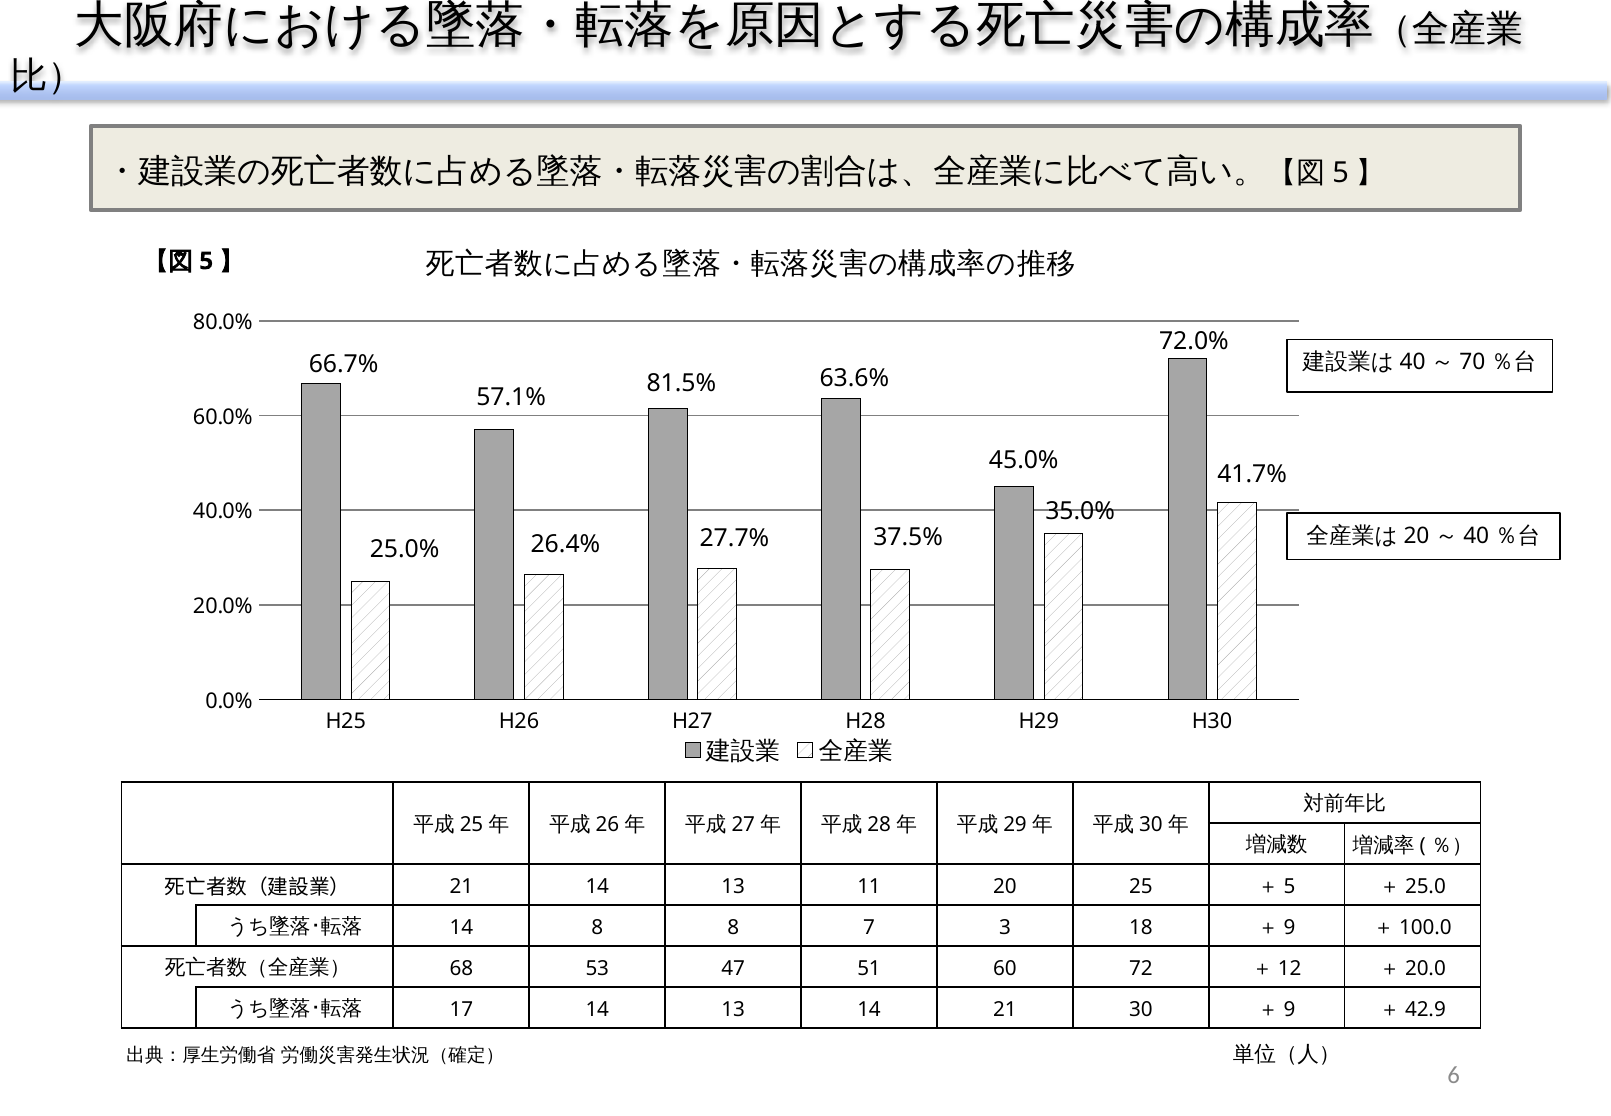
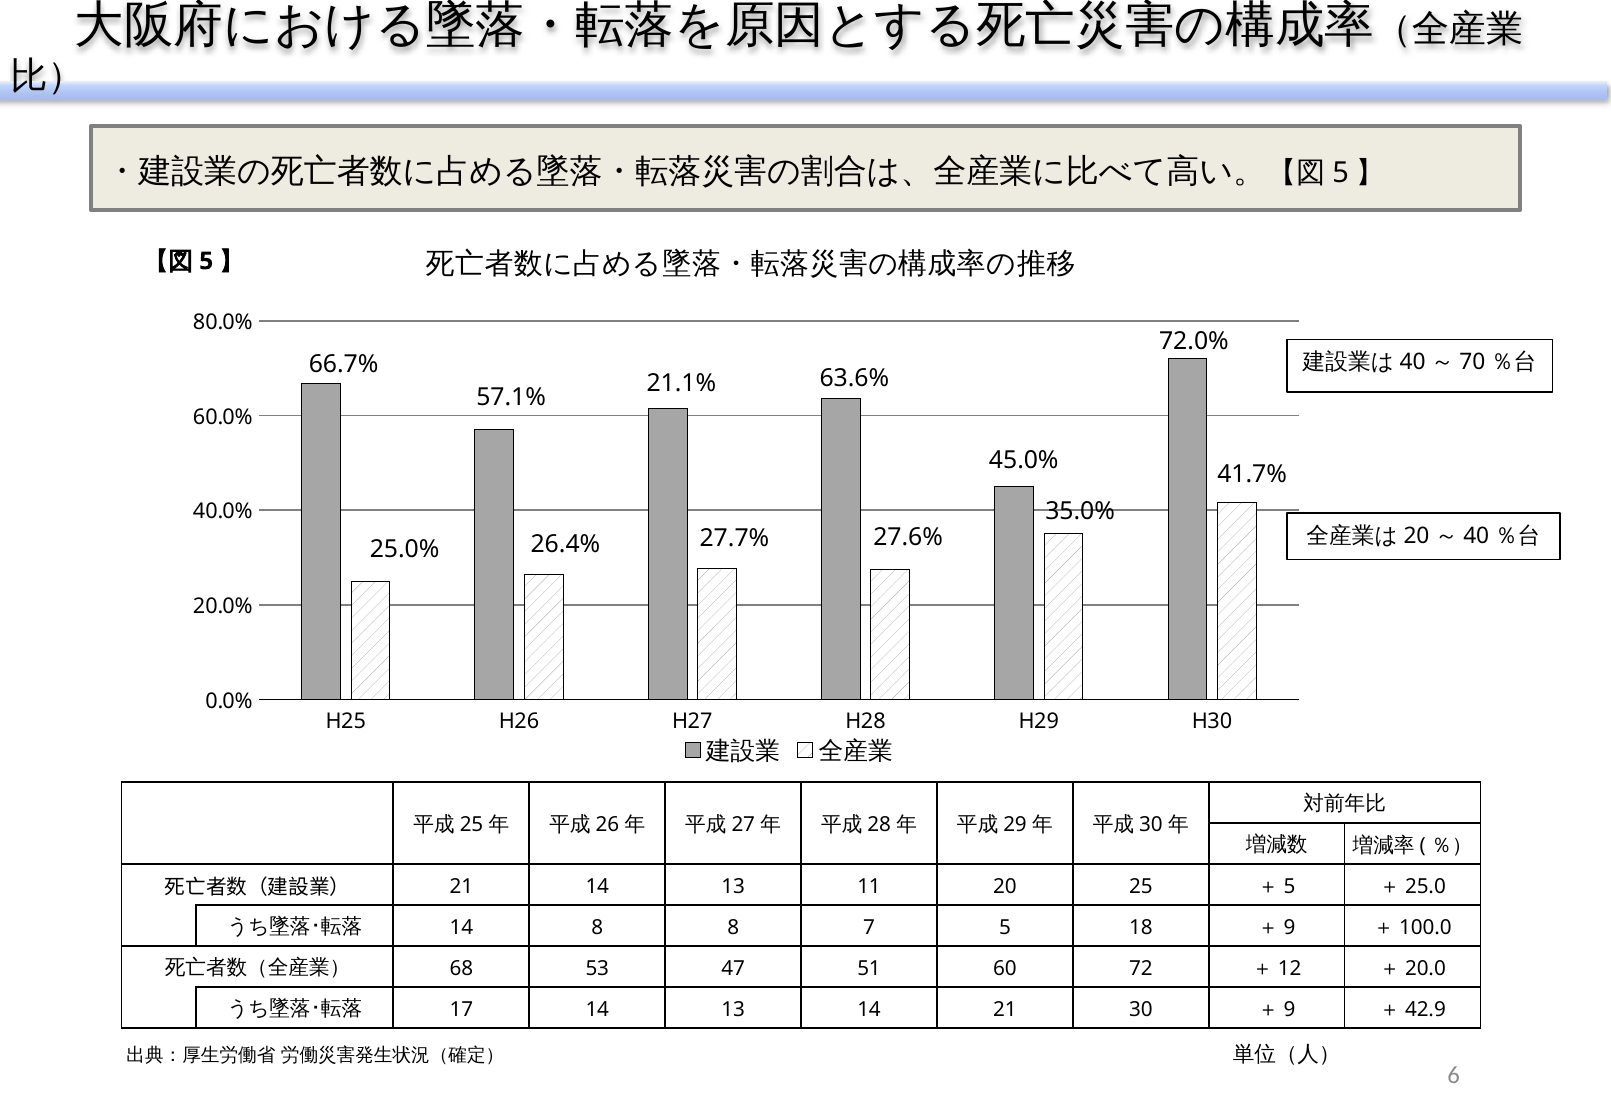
81.5%: 81.5% -> 21.1%
37.5%: 37.5% -> 27.6%
7 3: 3 -> 5
